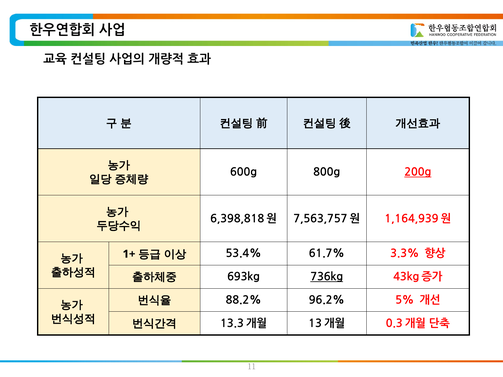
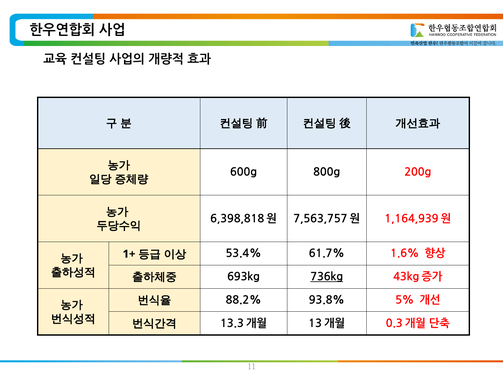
200g underline: present -> none
3.3%: 3.3% -> 1.6%
96.2%: 96.2% -> 93.8%
